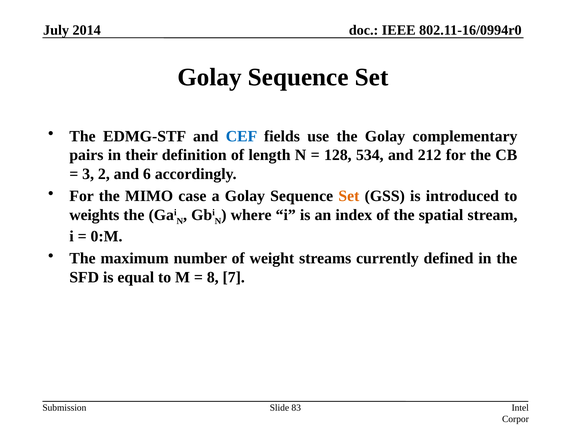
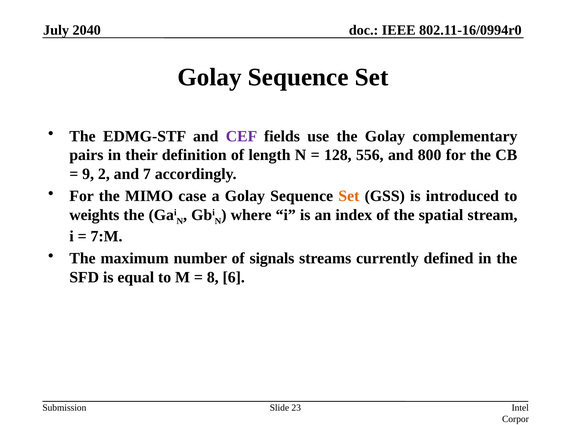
2014: 2014 -> 2040
CEF colour: blue -> purple
534: 534 -> 556
212: 212 -> 800
3: 3 -> 9
6: 6 -> 7
0:M: 0:M -> 7:M
weight: weight -> signals
7: 7 -> 6
83: 83 -> 23
